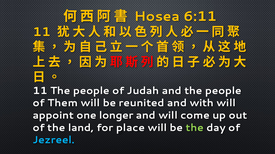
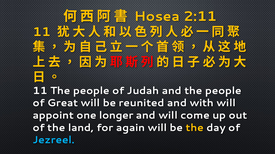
6:11: 6:11 -> 2:11
Them: Them -> Great
place: place -> again
the at (195, 128) colour: light green -> yellow
